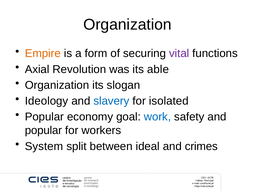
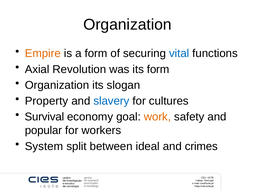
vital colour: purple -> blue
its able: able -> form
Ideology: Ideology -> Property
isolated: isolated -> cultures
Popular at (44, 117): Popular -> Survival
work colour: blue -> orange
